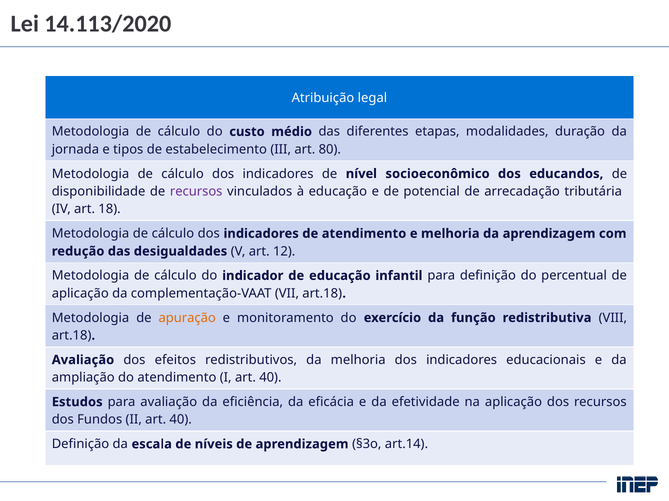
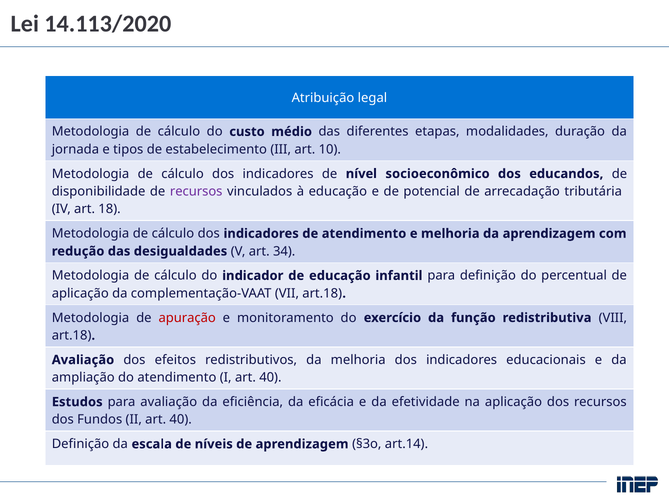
80: 80 -> 10
12: 12 -> 34
apuração colour: orange -> red
